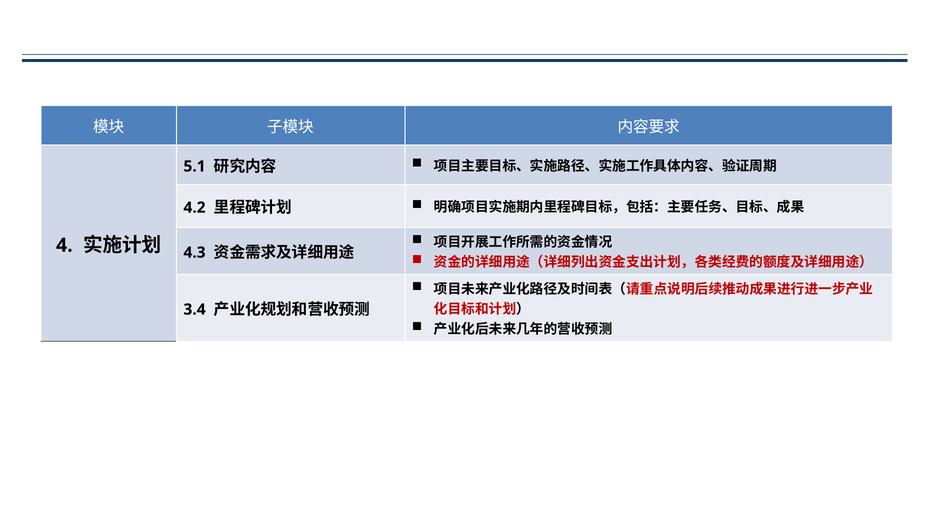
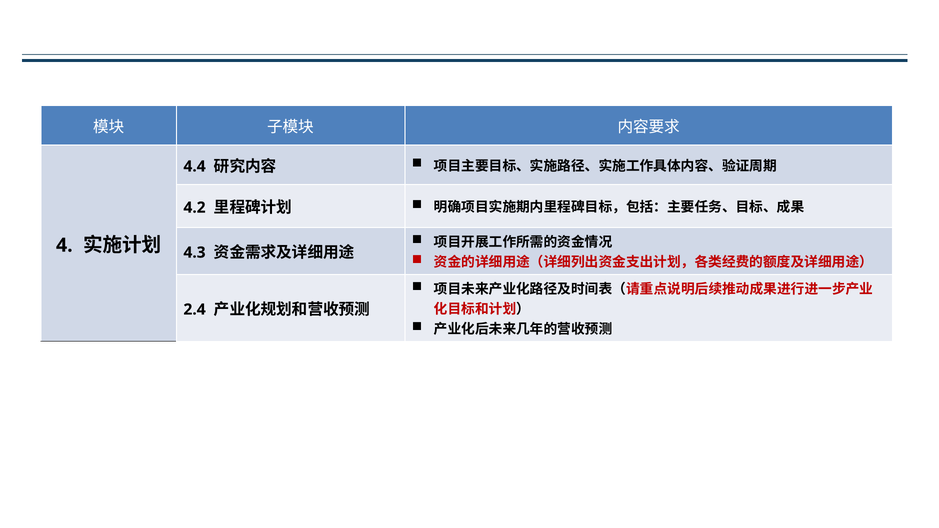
5.1: 5.1 -> 4.4
3.4: 3.4 -> 2.4
